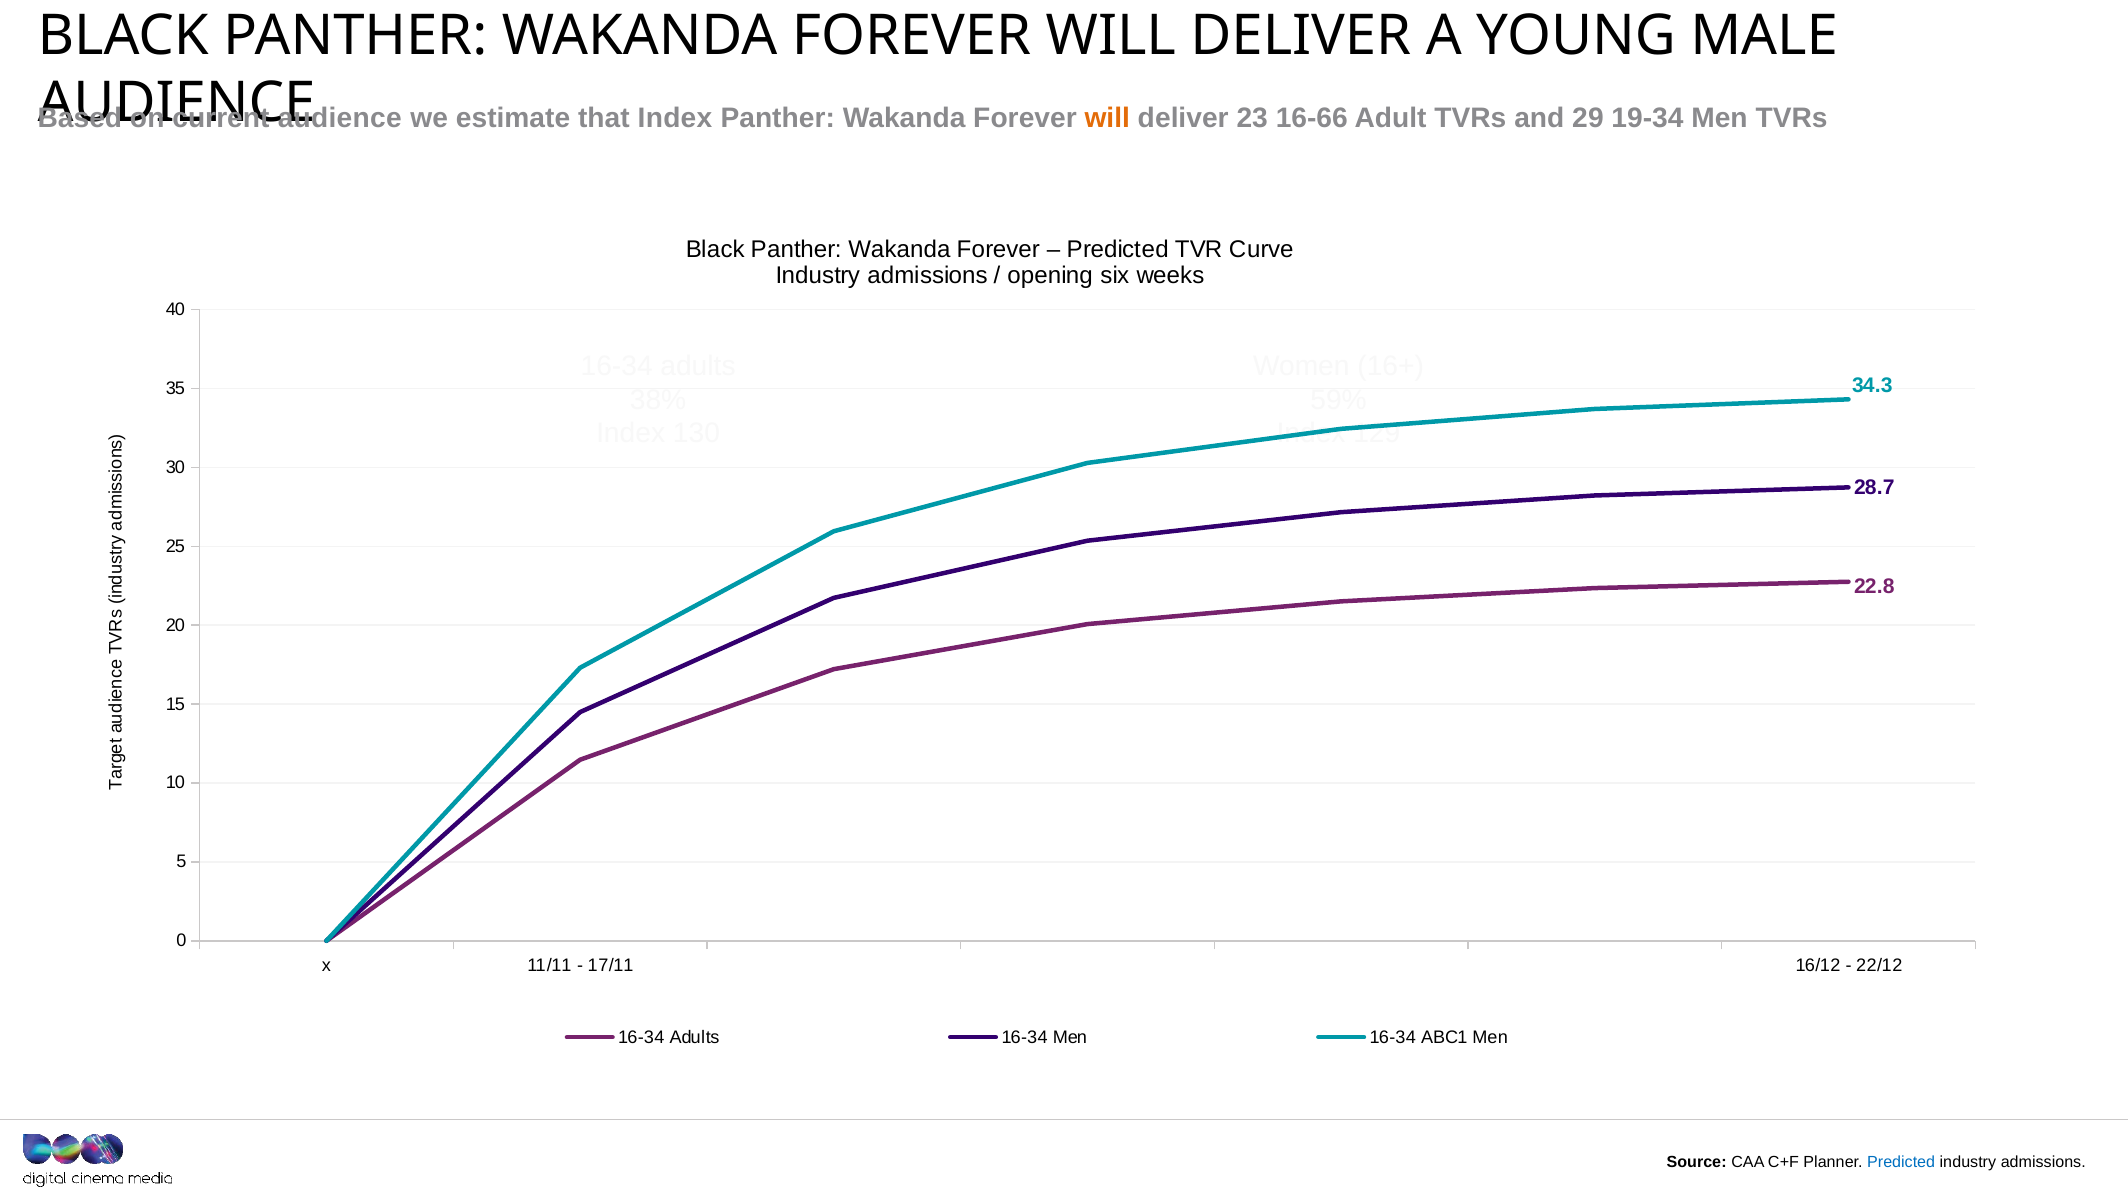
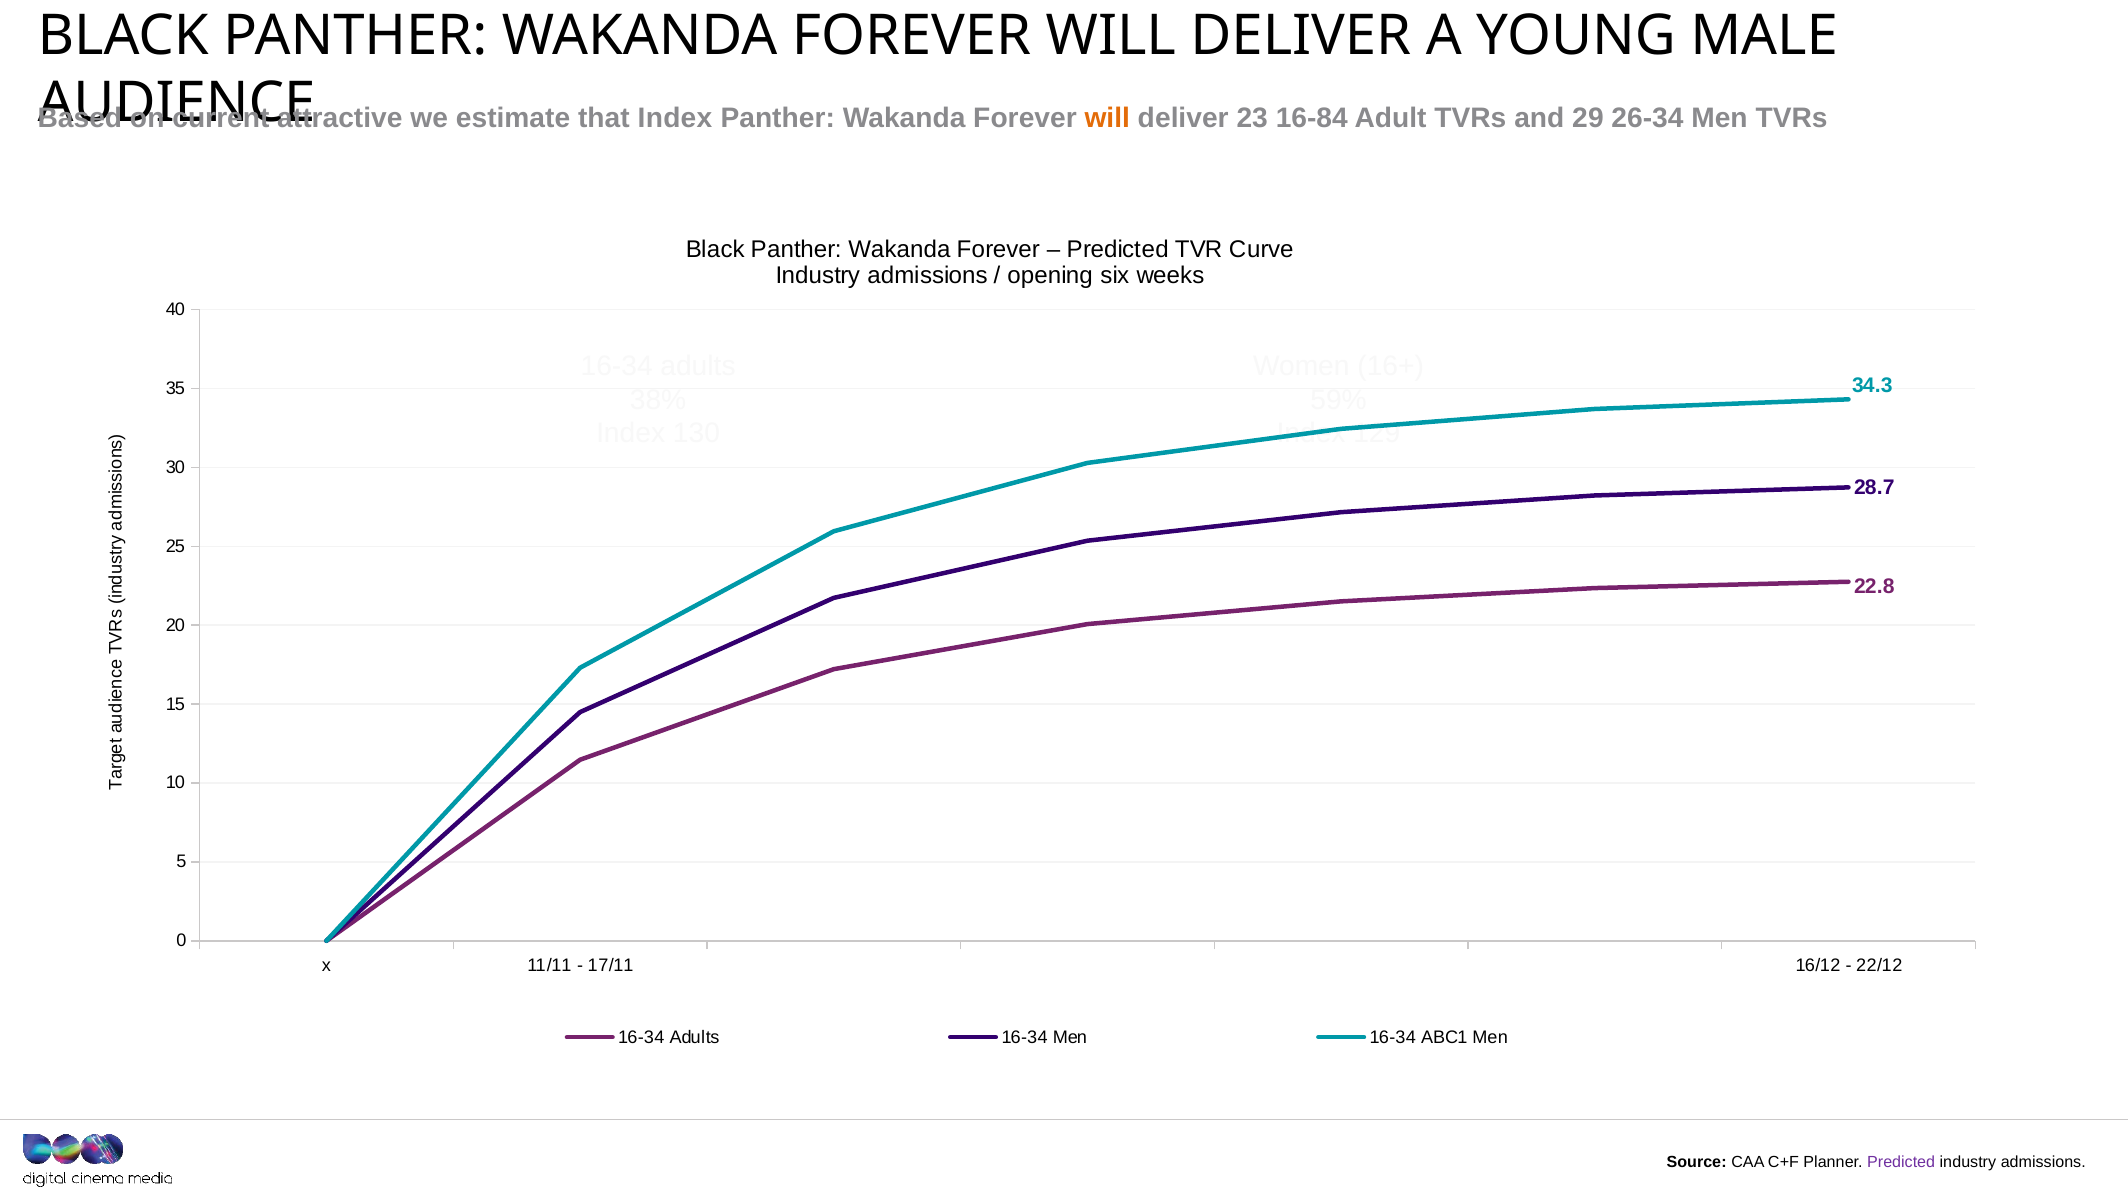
audience at (340, 118): audience -> attractive
16-66: 16-66 -> 16-84
19-34: 19-34 -> 26-34
Predicted at (1901, 1162) colour: blue -> purple
